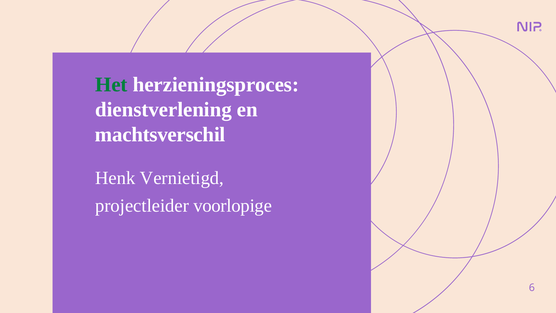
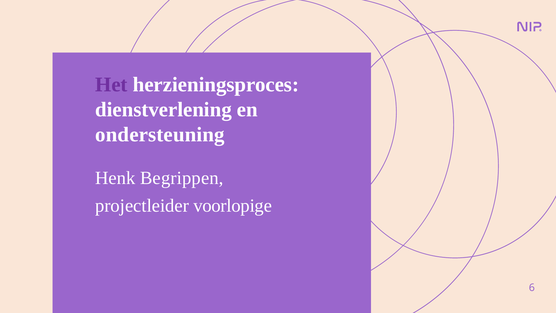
Het colour: green -> purple
machtsverschil: machtsverschil -> ondersteuning
Vernietigd: Vernietigd -> Begrippen
